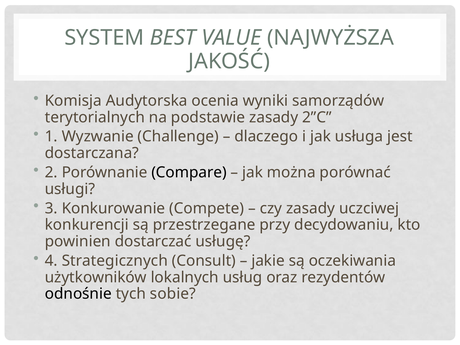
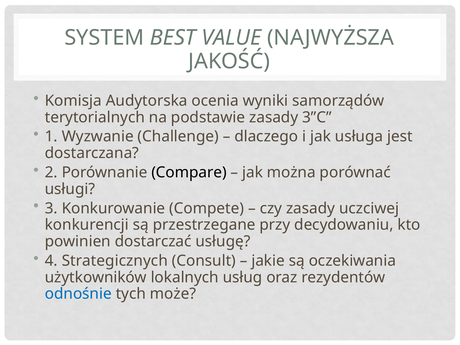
2”C: 2”C -> 3”C
odnośnie colour: black -> blue
sobie: sobie -> może
